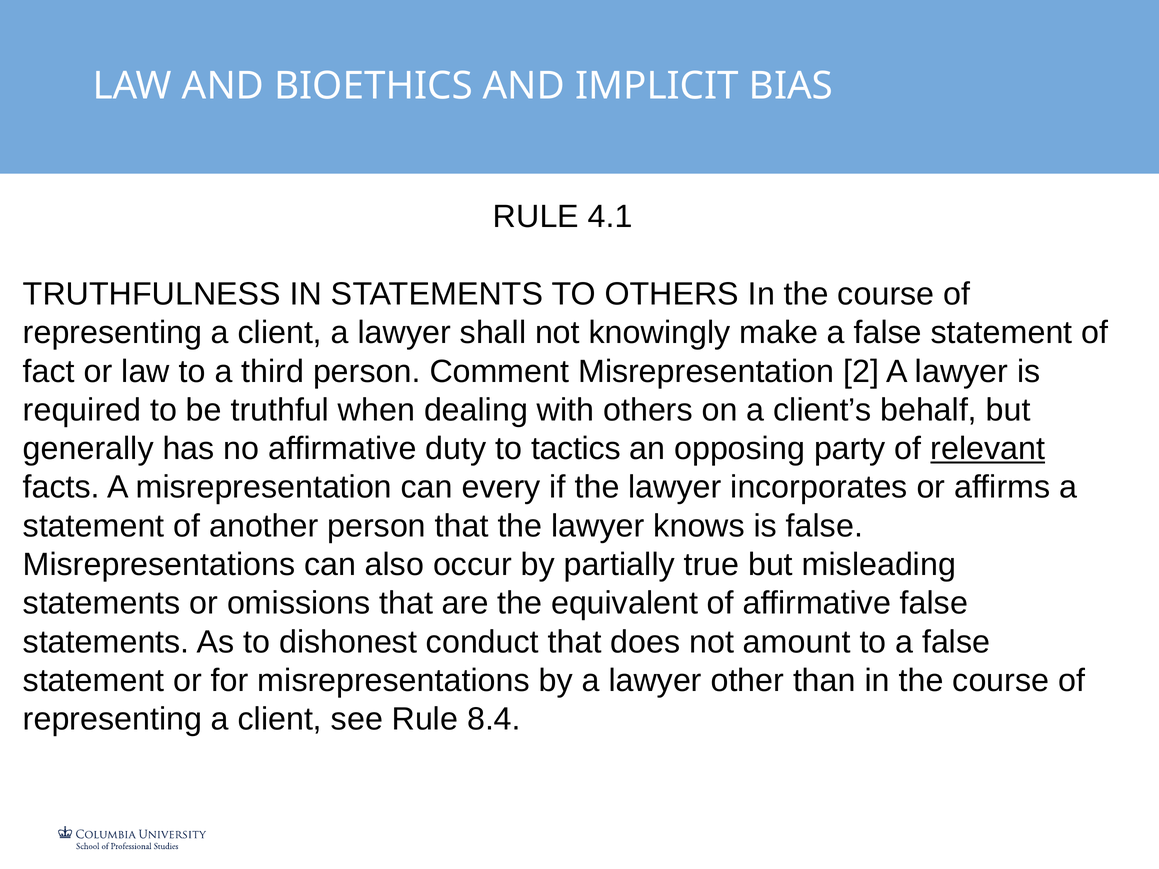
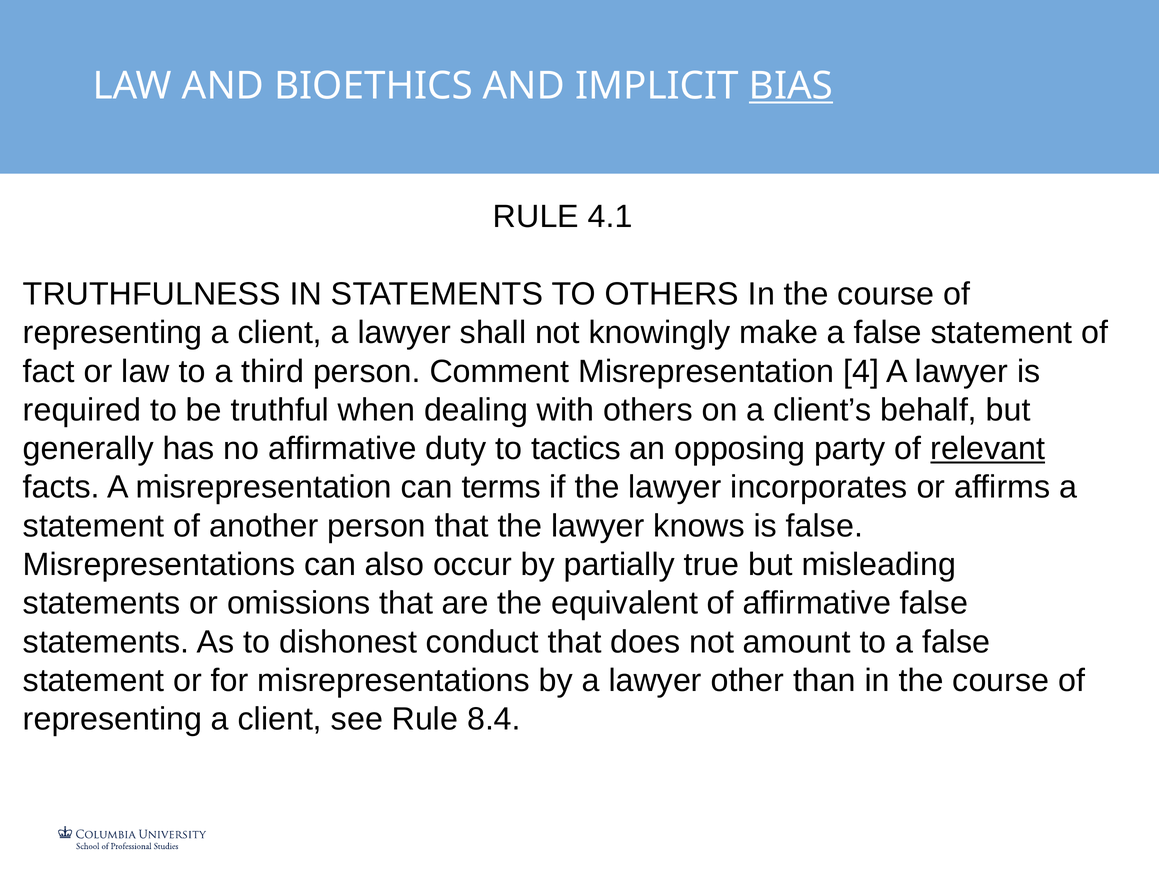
BIAS underline: none -> present
2: 2 -> 4
every: every -> terms
